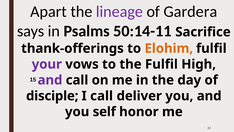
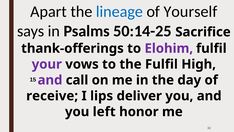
lineage colour: purple -> blue
Gardera: Gardera -> Yourself
50:14-11: 50:14-11 -> 50:14-25
Elohim colour: orange -> purple
disciple: disciple -> receive
I call: call -> lips
self: self -> left
